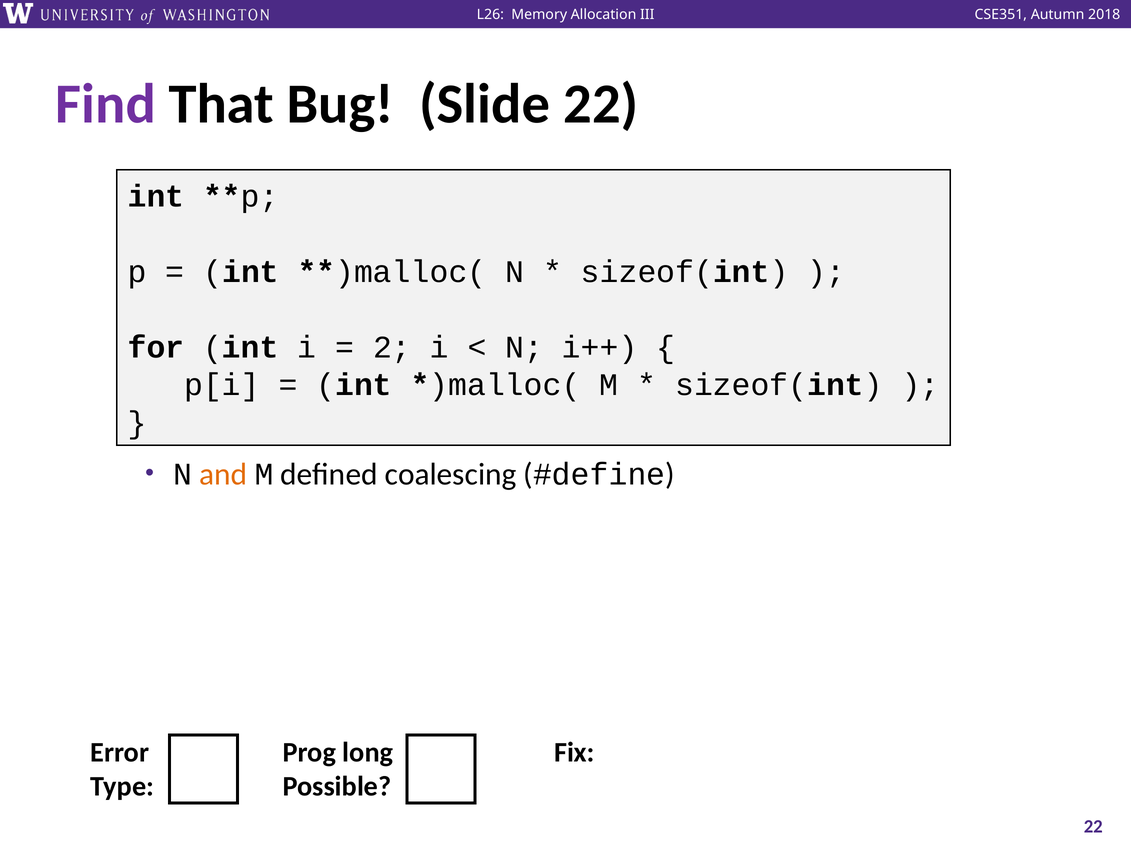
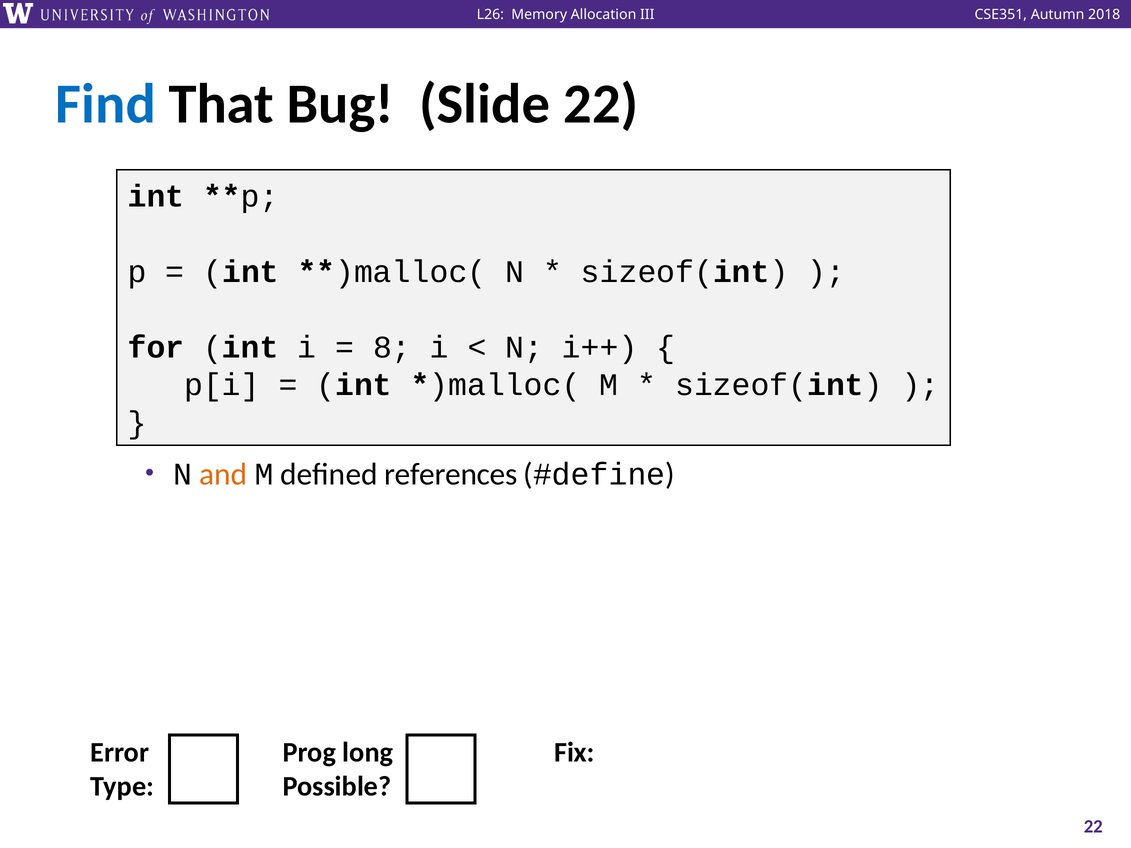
Find colour: purple -> blue
2: 2 -> 8
coalescing: coalescing -> references
